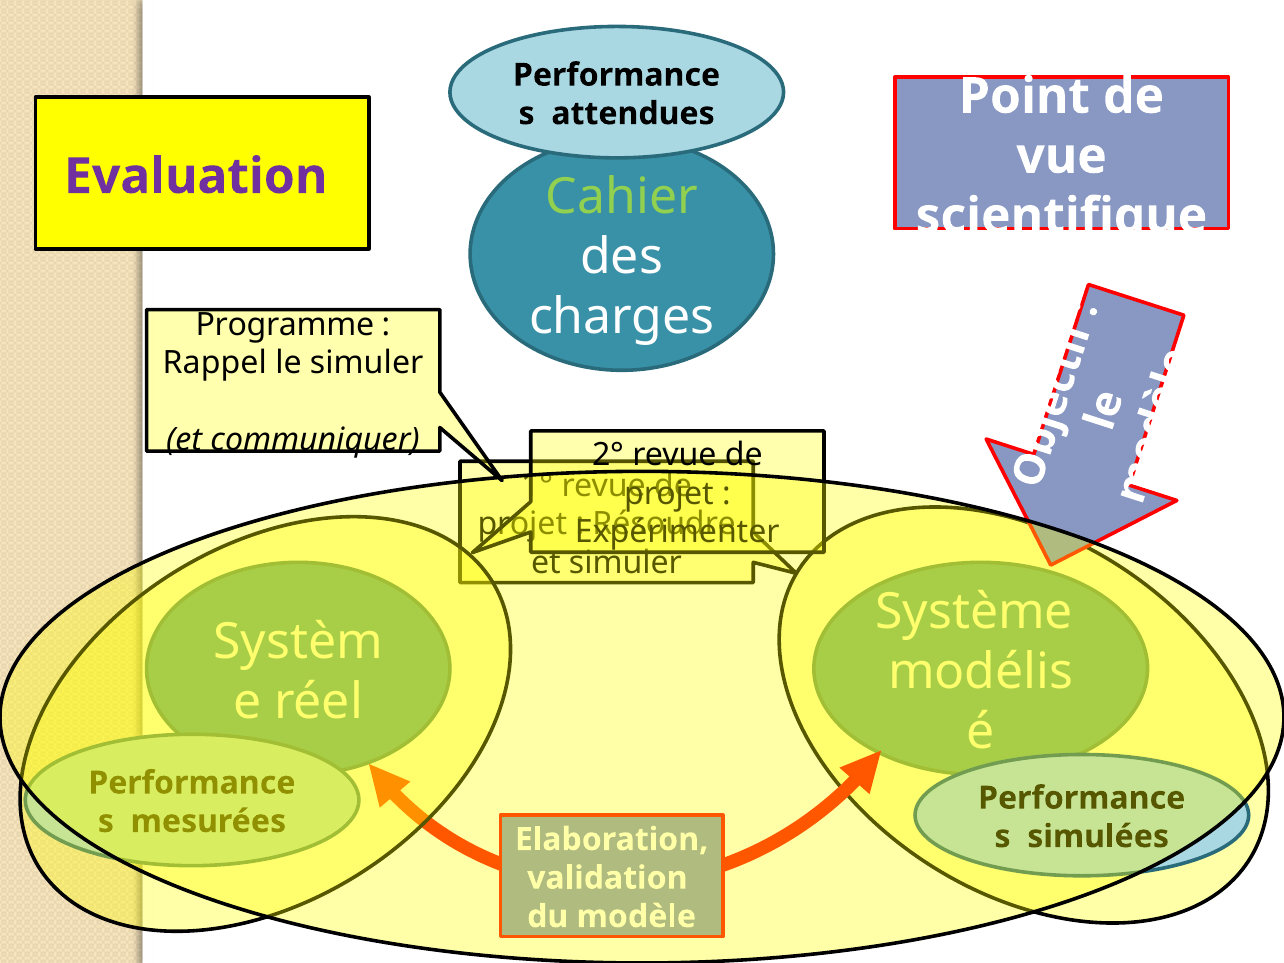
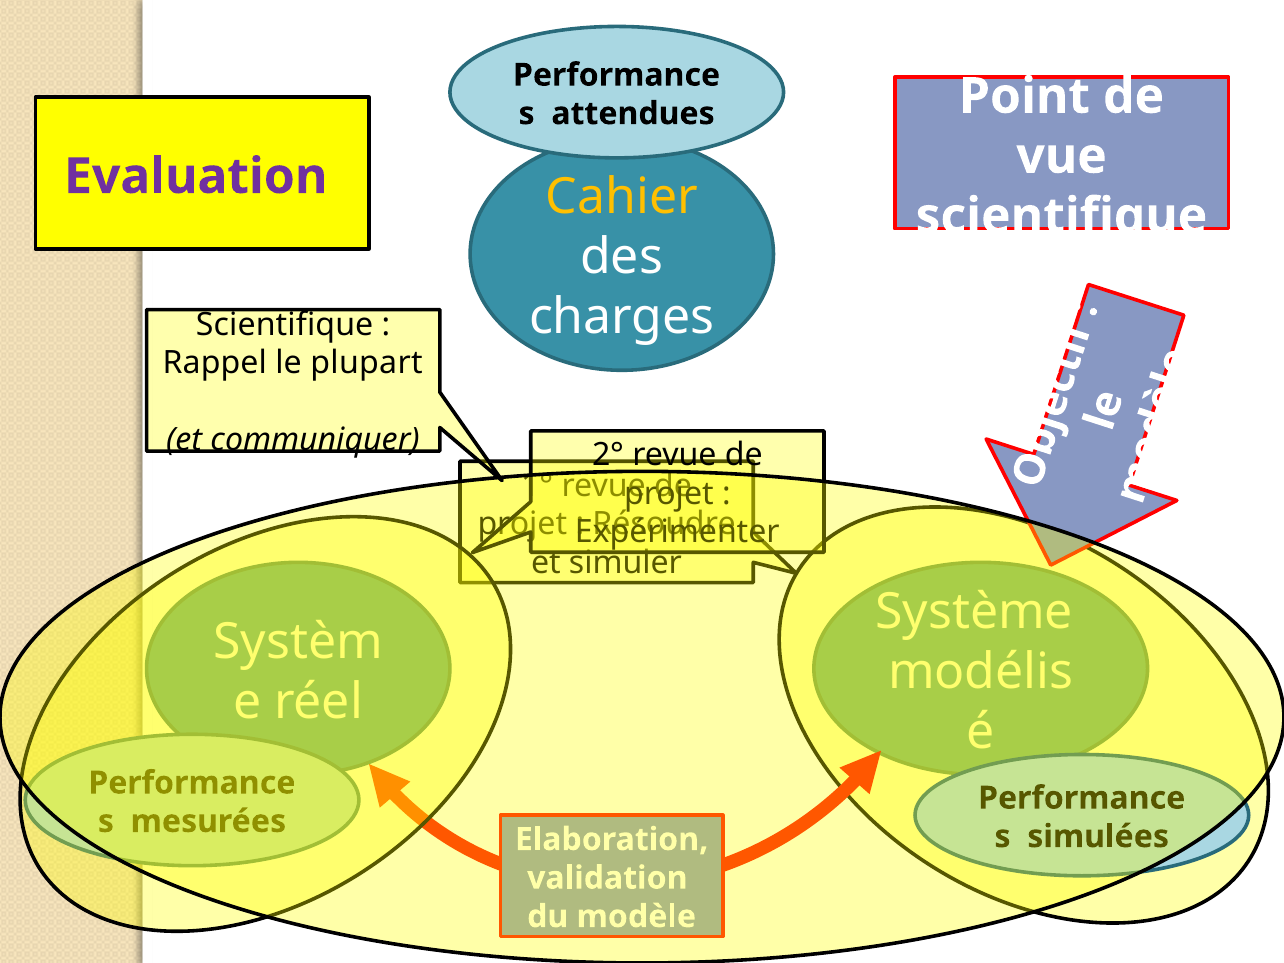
Cahier colour: light green -> yellow
Programme at (285, 325): Programme -> Scientifique
le simuler: simuler -> plupart
